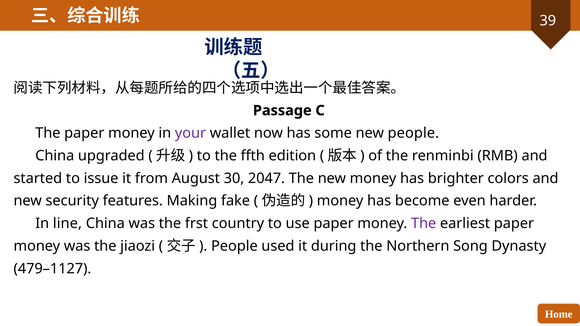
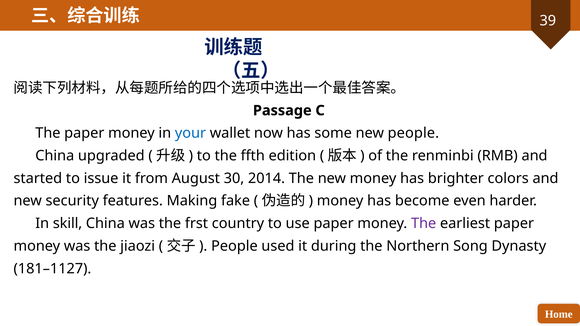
your colour: purple -> blue
2047: 2047 -> 2014
line: line -> skill
479–1127: 479–1127 -> 181–1127
